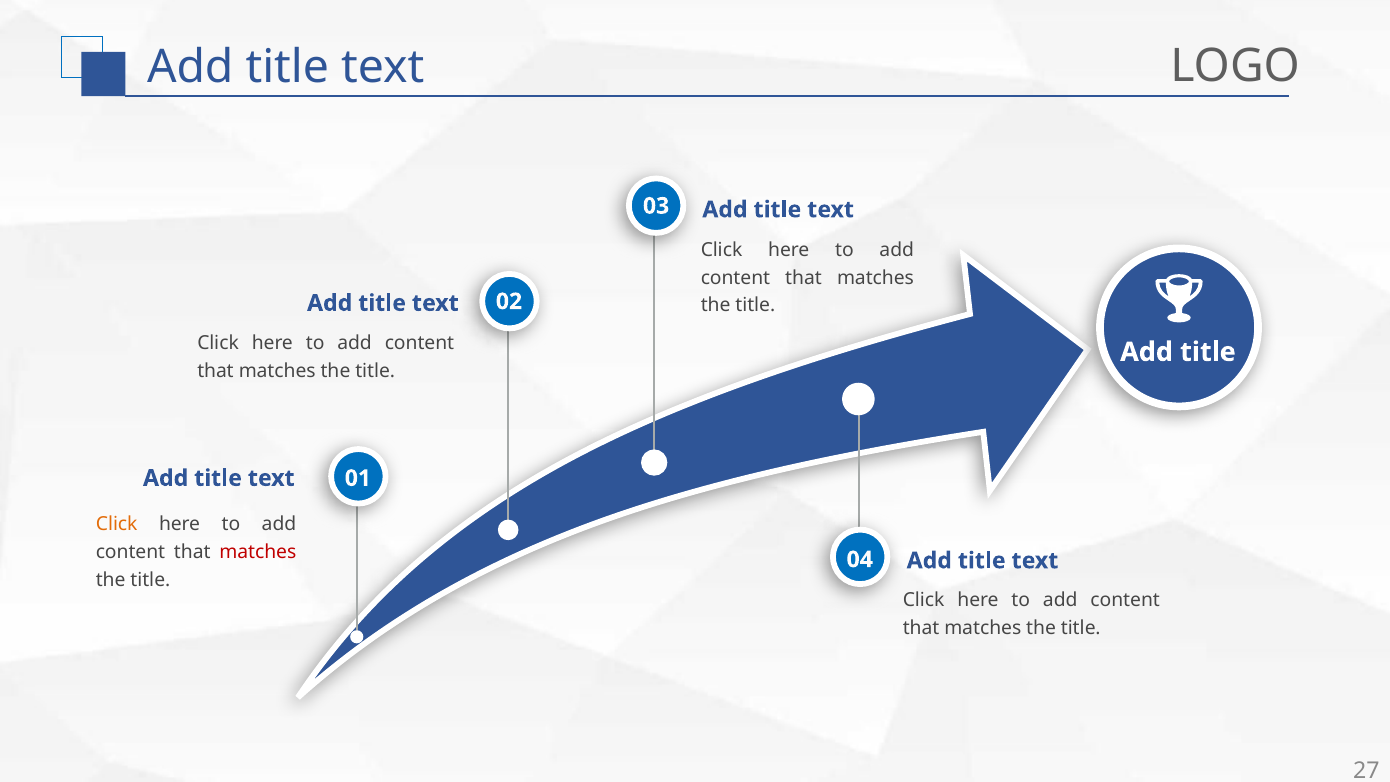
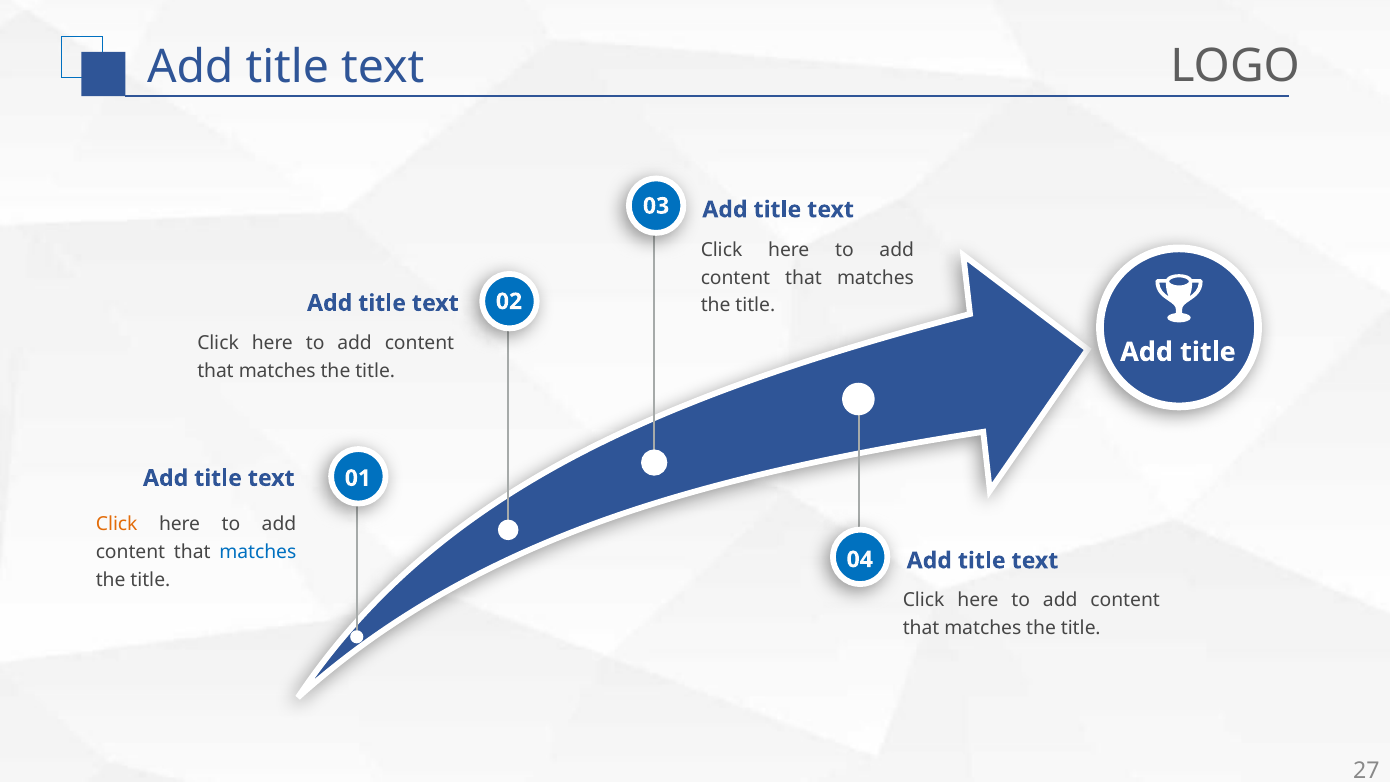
matches at (258, 552) colour: red -> blue
